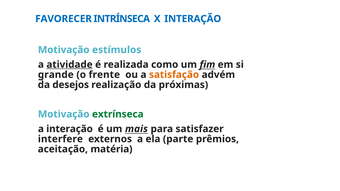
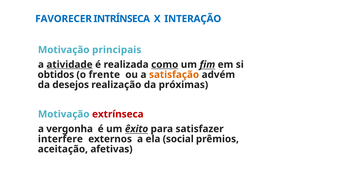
estímulos: estímulos -> principais
como underline: none -> present
grande: grande -> obtidos
extrínseca colour: green -> red
a interação: interação -> vergonha
mais: mais -> êxito
parte: parte -> social
matéria: matéria -> afetivas
